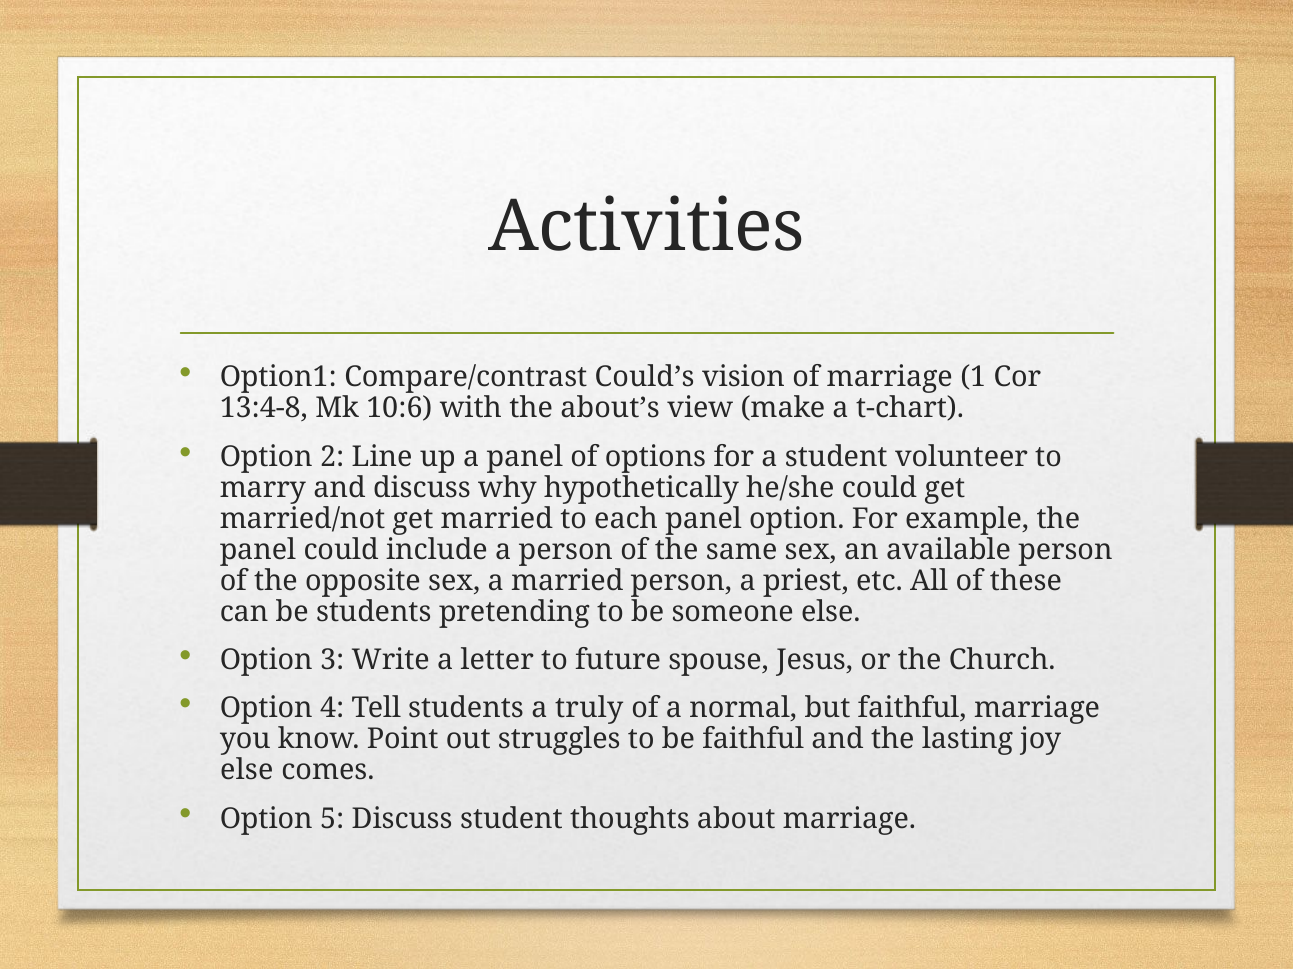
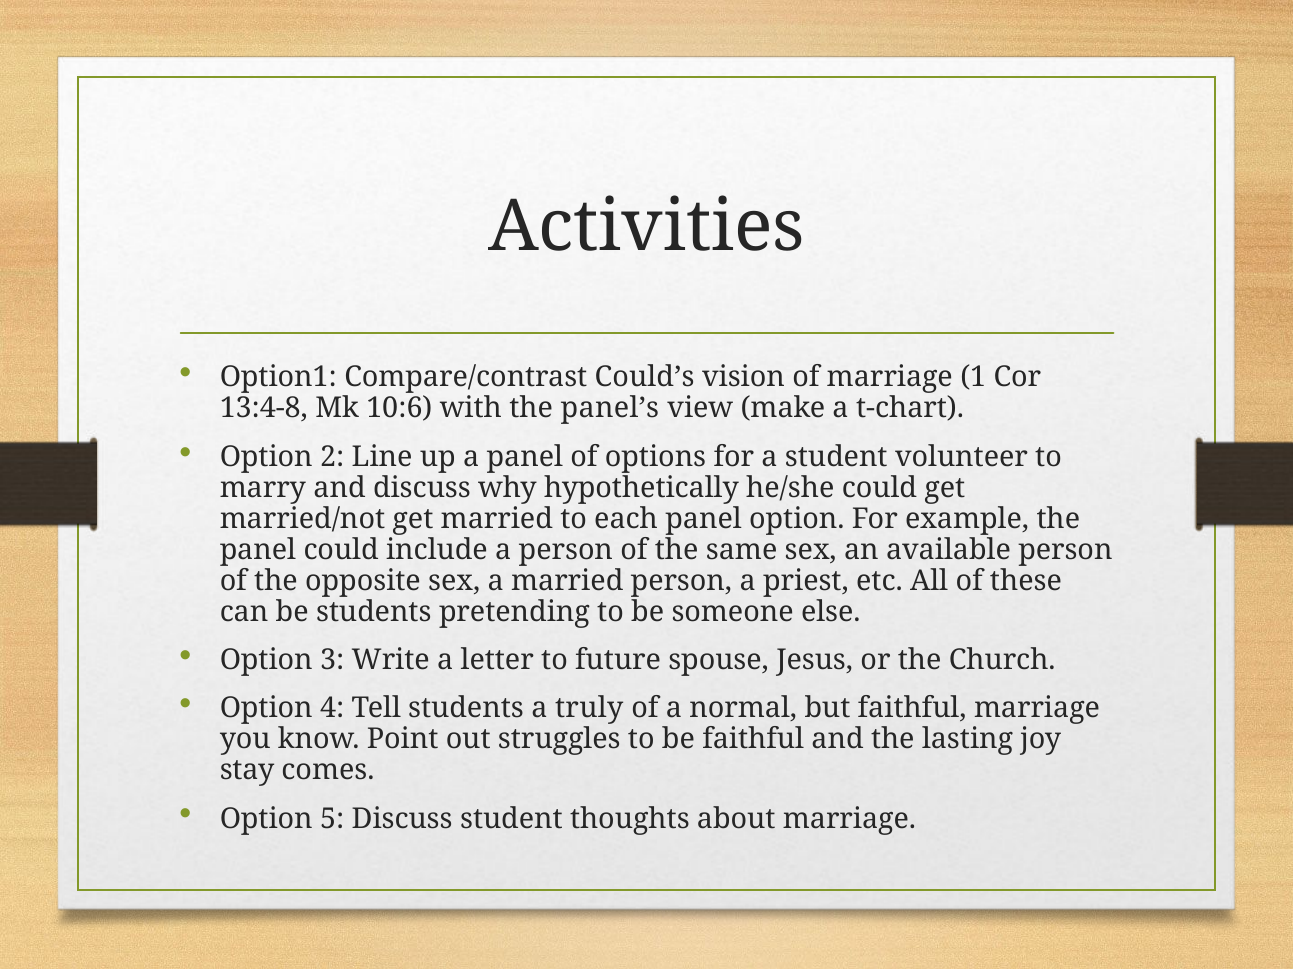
about’s: about’s -> panel’s
else at (247, 771): else -> stay
